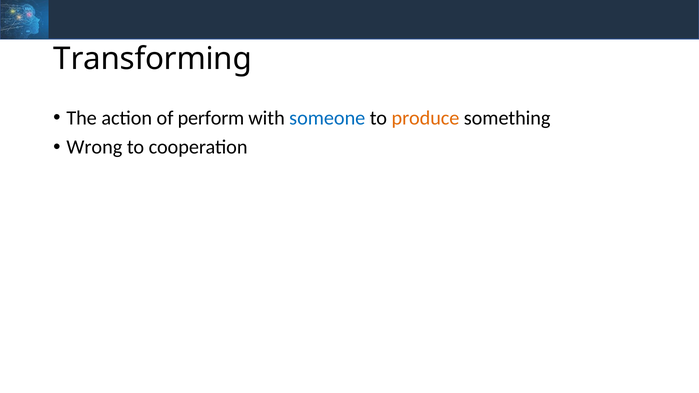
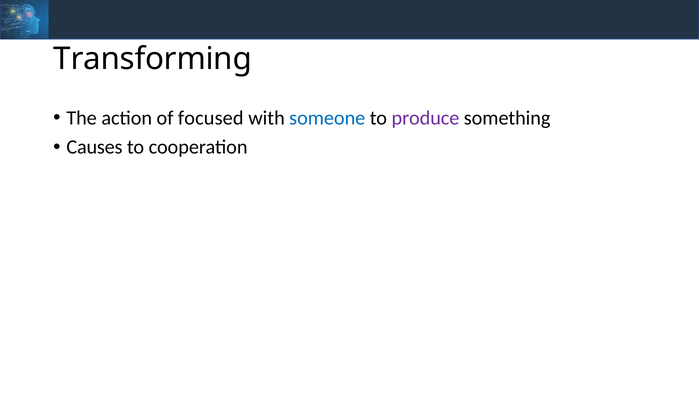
perform: perform -> focused
produce colour: orange -> purple
Wrong: Wrong -> Causes
